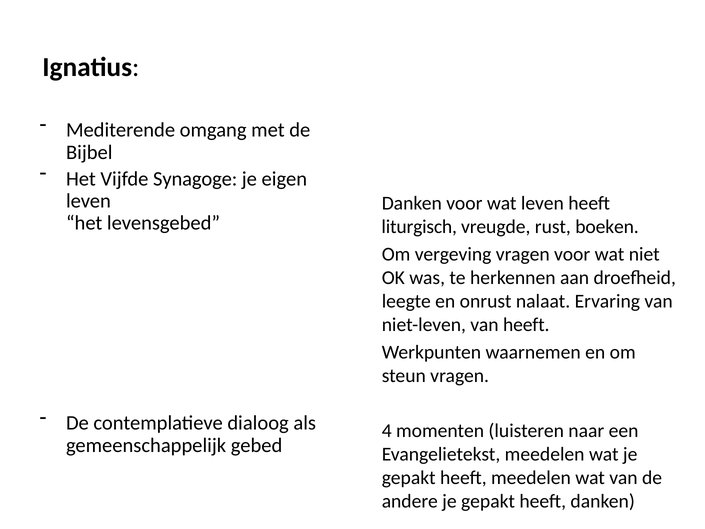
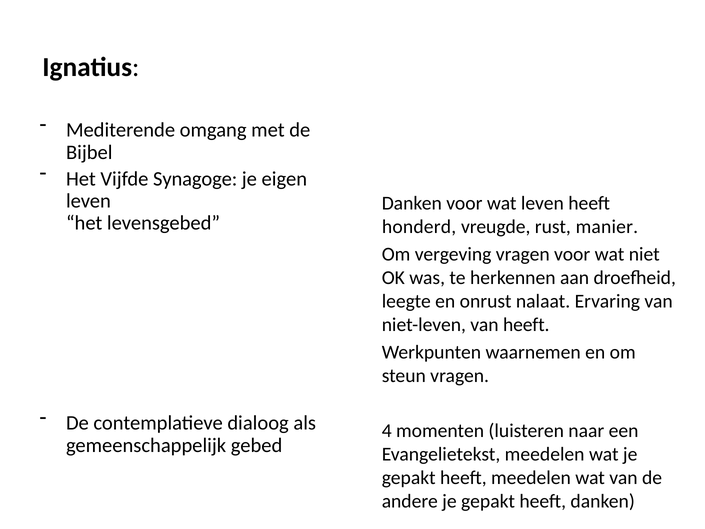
liturgisch: liturgisch -> honderd
boeken: boeken -> manier
